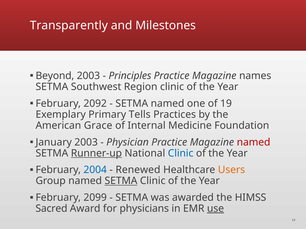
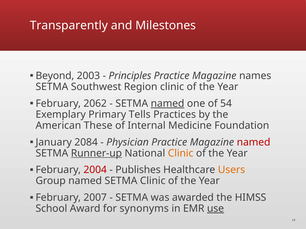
2092: 2092 -> 2062
named at (168, 104) underline: none -> present
19: 19 -> 54
Grace: Grace -> These
January 2003: 2003 -> 2084
Clinic at (181, 153) colour: blue -> orange
2004 colour: blue -> red
Renewed: Renewed -> Publishes
SETMA at (121, 181) underline: present -> none
2099: 2099 -> 2007
Sacred: Sacred -> School
physicians: physicians -> synonyms
